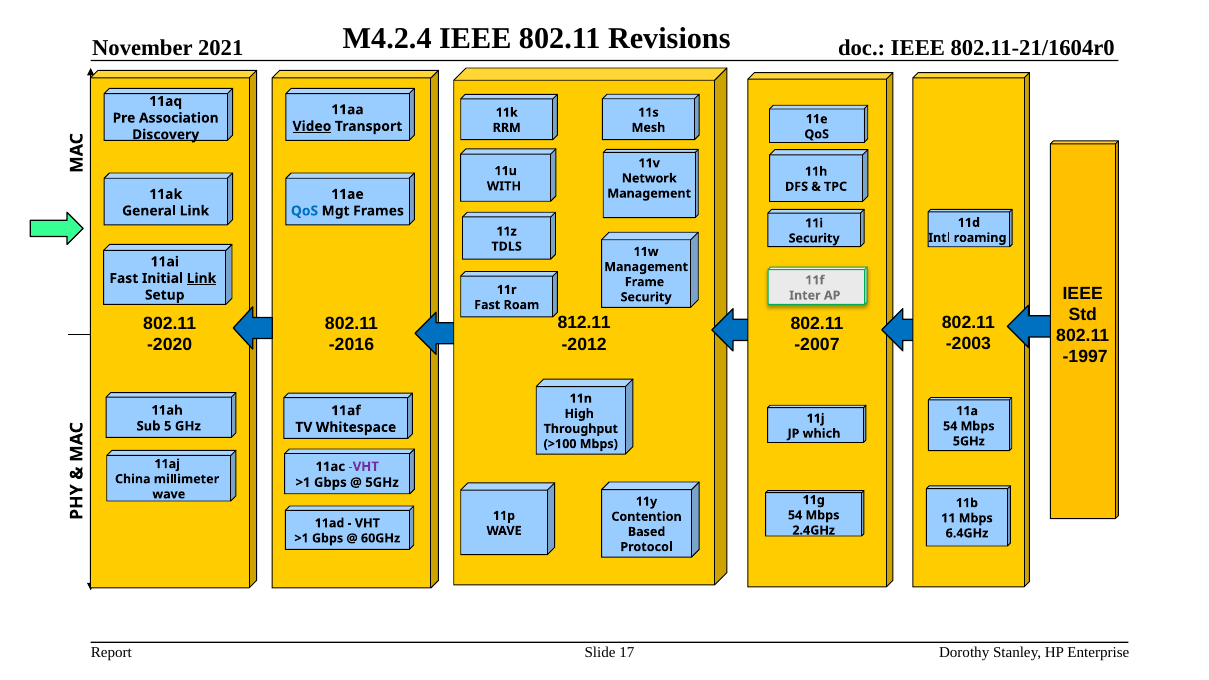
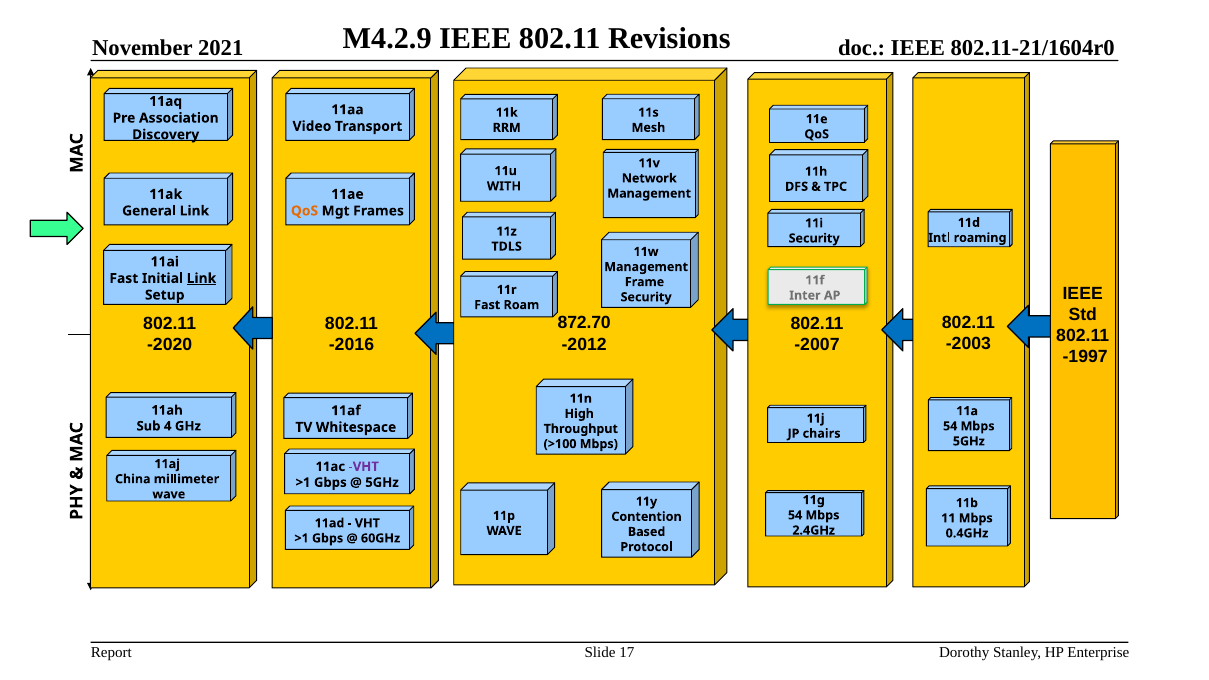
M4.2.4: M4.2.4 -> M4.2.9
Video underline: present -> none
QoS at (304, 211) colour: blue -> orange
812.11: 812.11 -> 872.70
5: 5 -> 4
which: which -> chairs
6.4GHz: 6.4GHz -> 0.4GHz
